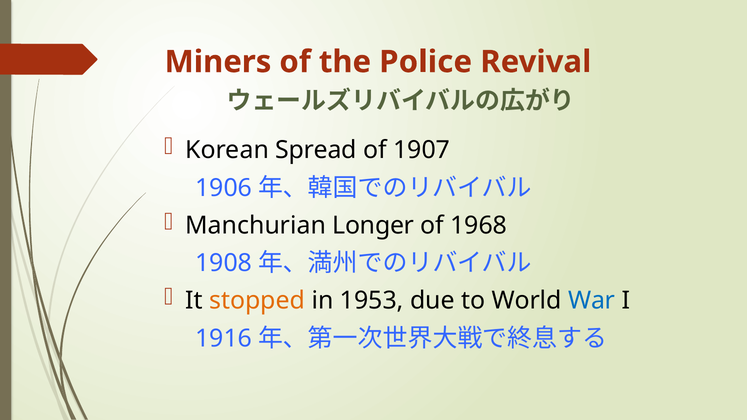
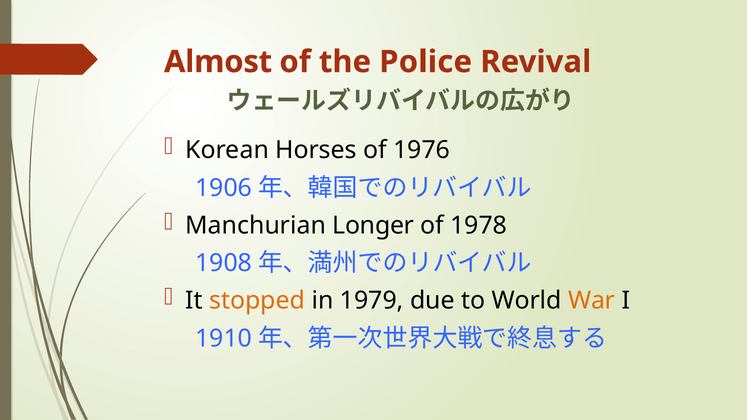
Miners: Miners -> Almost
Spread: Spread -> Horses
1907: 1907 -> 1976
1968: 1968 -> 1978
1953: 1953 -> 1979
War colour: blue -> orange
1916: 1916 -> 1910
